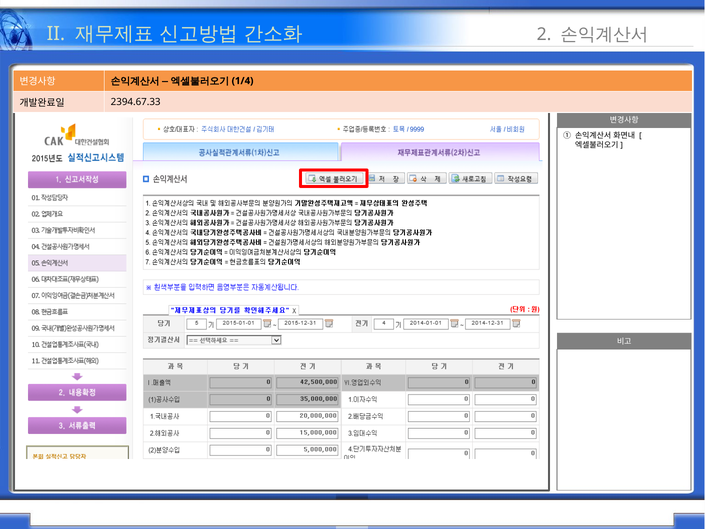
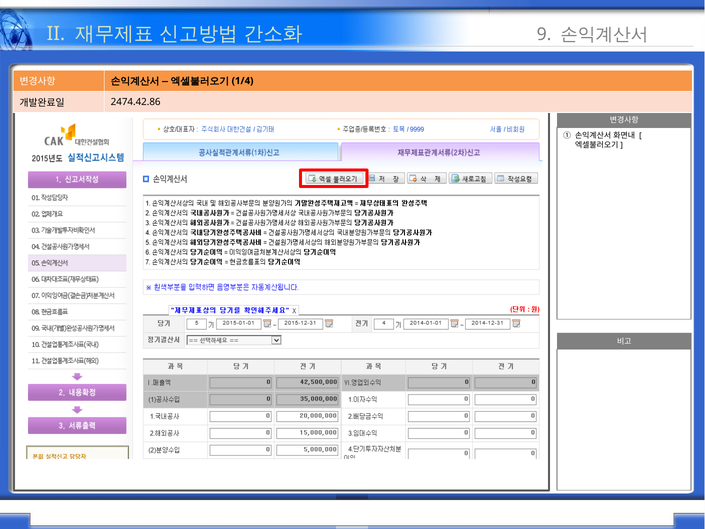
2: 2 -> 9
2394.67.33: 2394.67.33 -> 2474.42.86
